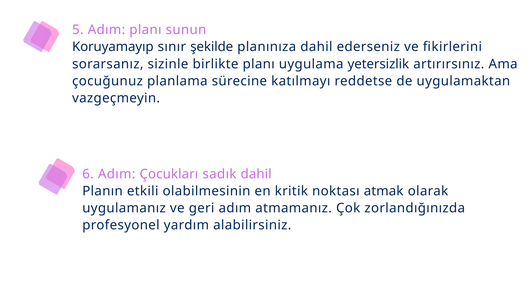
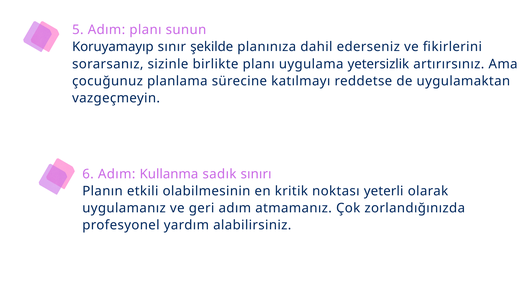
Çocukları: Çocukları -> Kullanma
sadık dahil: dahil -> sınırı
atmak: atmak -> yeterli
